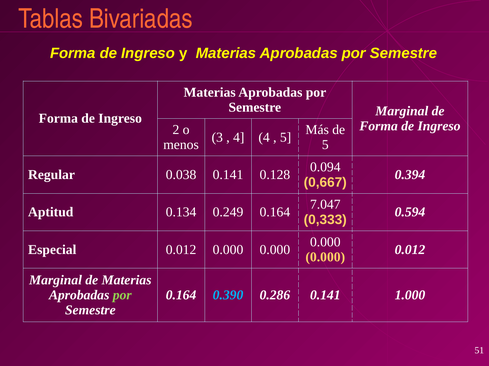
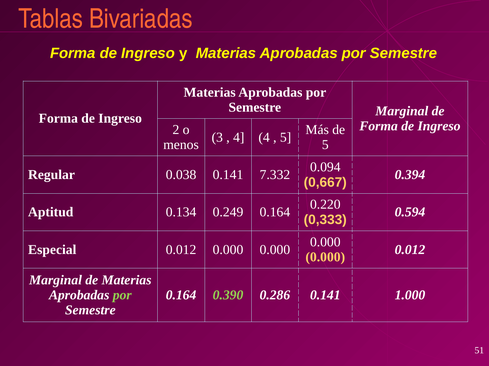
0.128: 0.128 -> 7.332
7.047: 7.047 -> 0.220
0.390 colour: light blue -> light green
